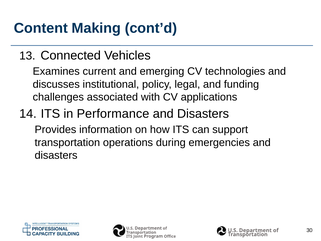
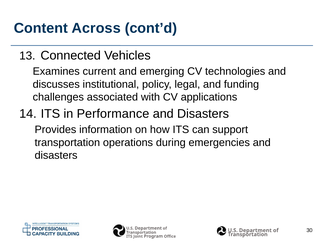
Making: Making -> Across
